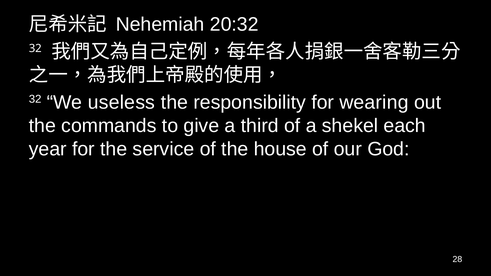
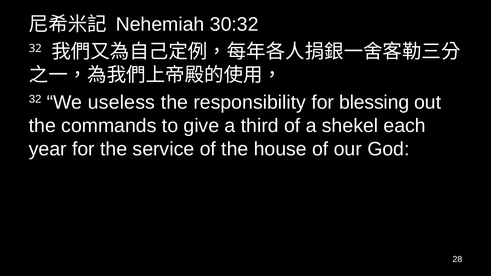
20:32: 20:32 -> 30:32
wearing: wearing -> blessing
